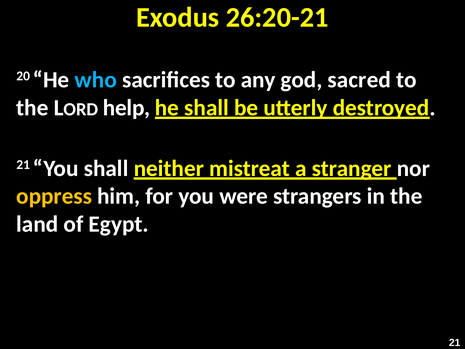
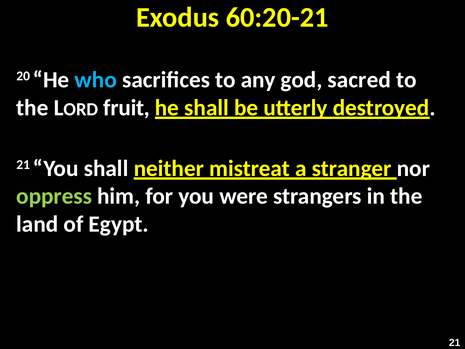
26:20-21: 26:20-21 -> 60:20-21
help: help -> fruit
oppress colour: yellow -> light green
